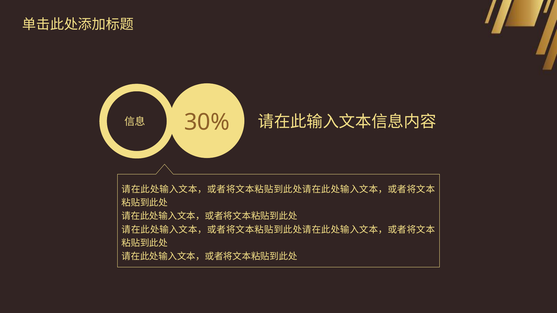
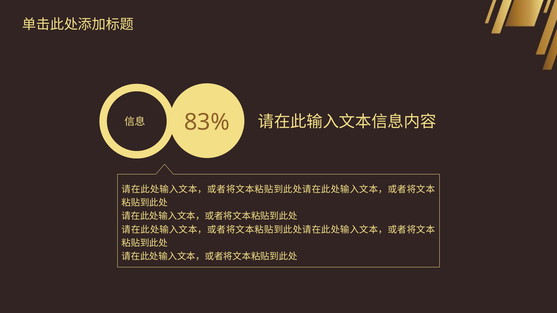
30%: 30% -> 83%
